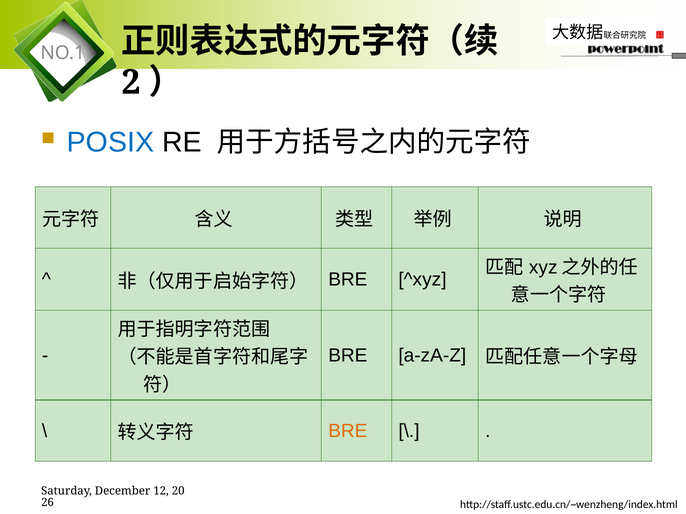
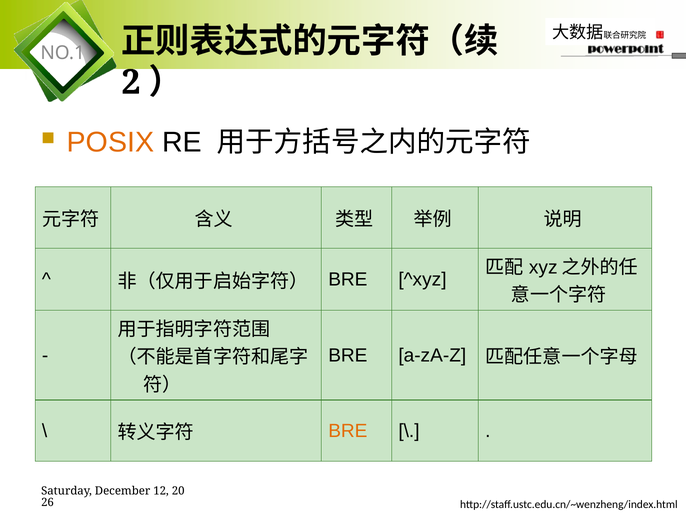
POSIX colour: blue -> orange
